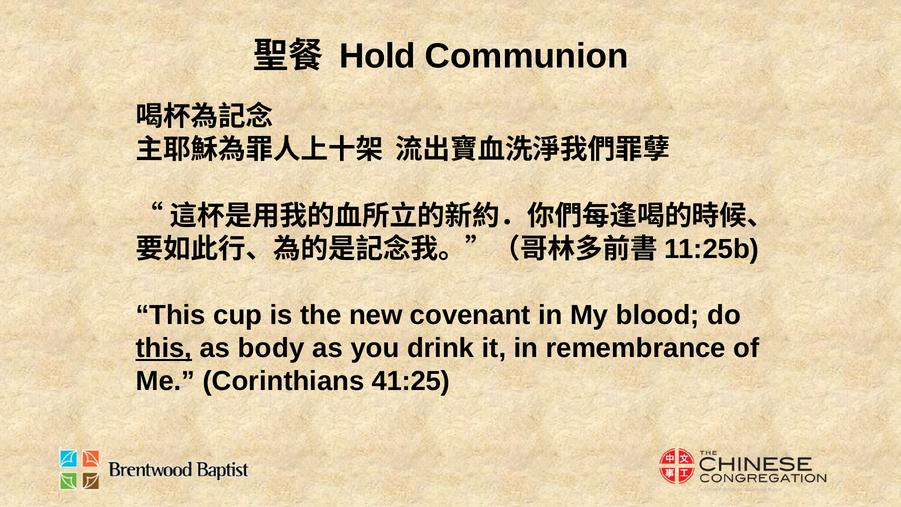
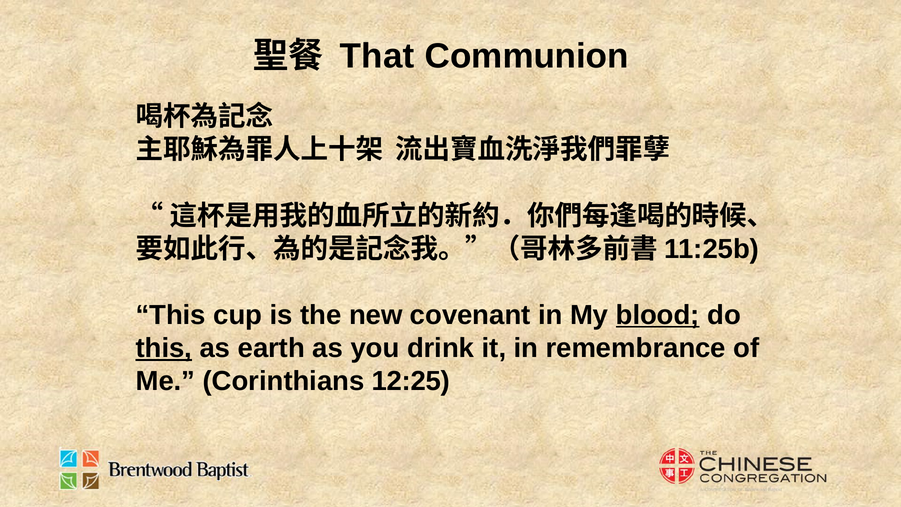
Hold: Hold -> That
blood underline: none -> present
body: body -> earth
41:25: 41:25 -> 12:25
